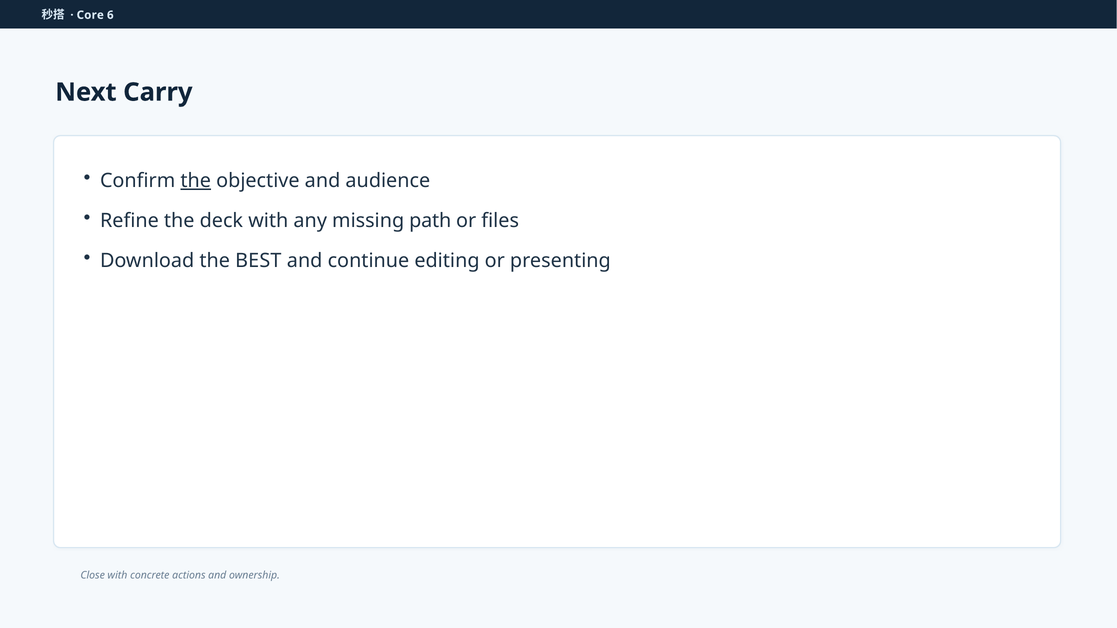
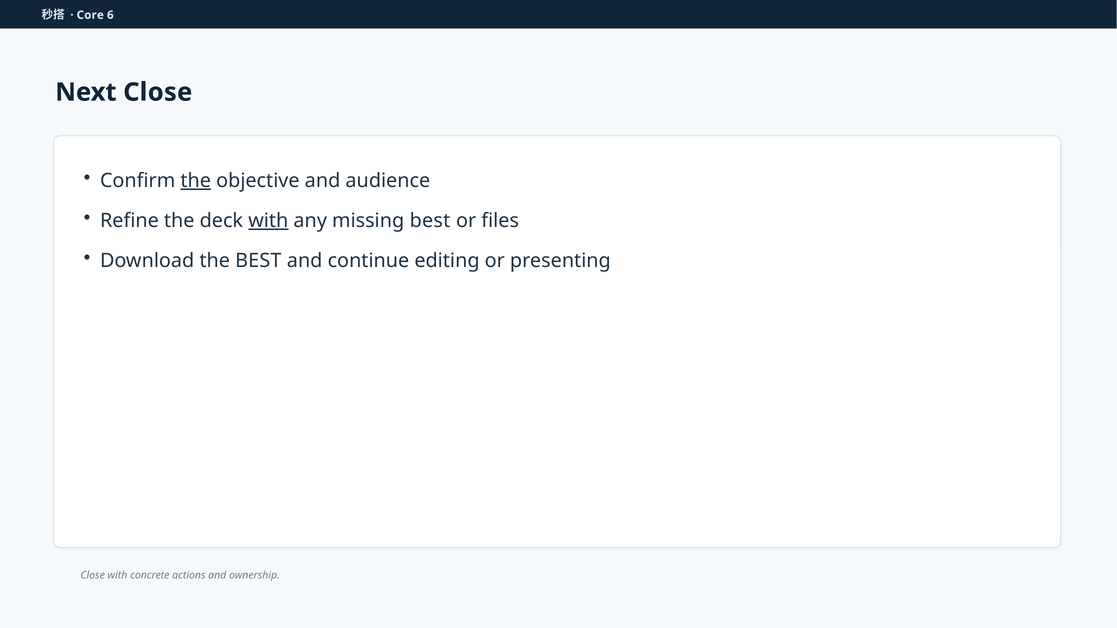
Next Carry: Carry -> Close
with at (268, 221) underline: none -> present
missing path: path -> best
